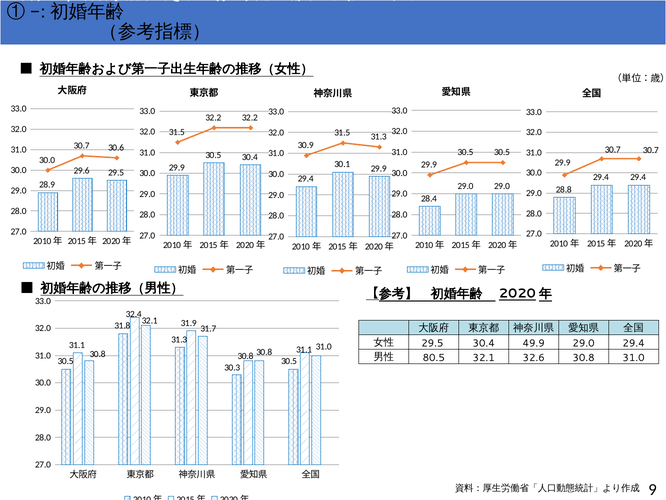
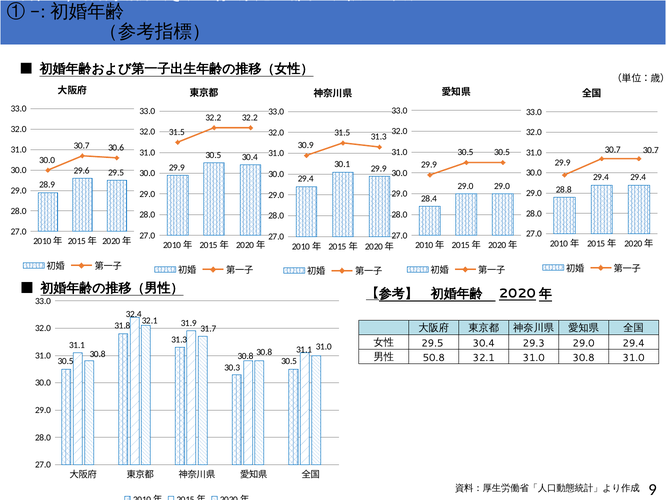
49.9: 49.9 -> 29.3
80.5: 80.5 -> 50.8
32.1 32.6: 32.6 -> 31.0
